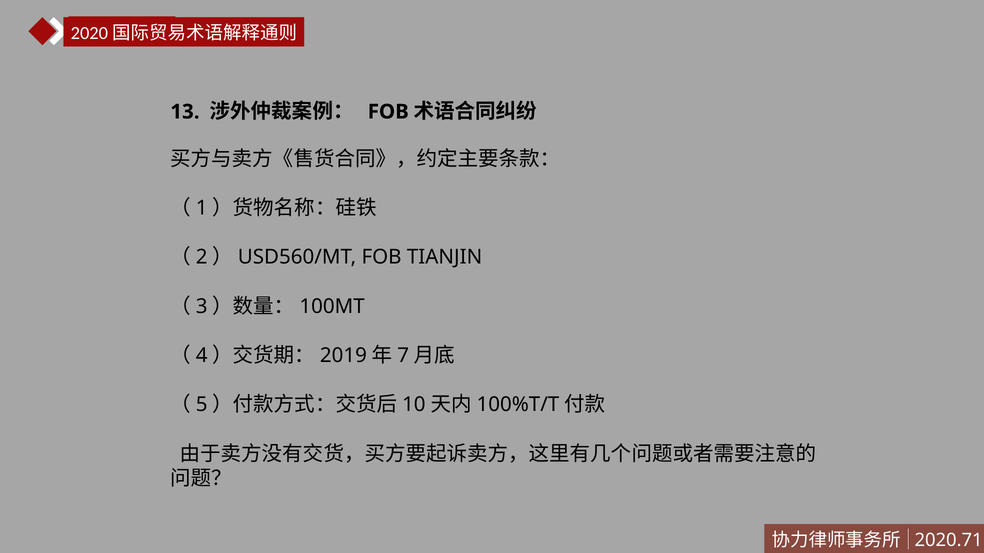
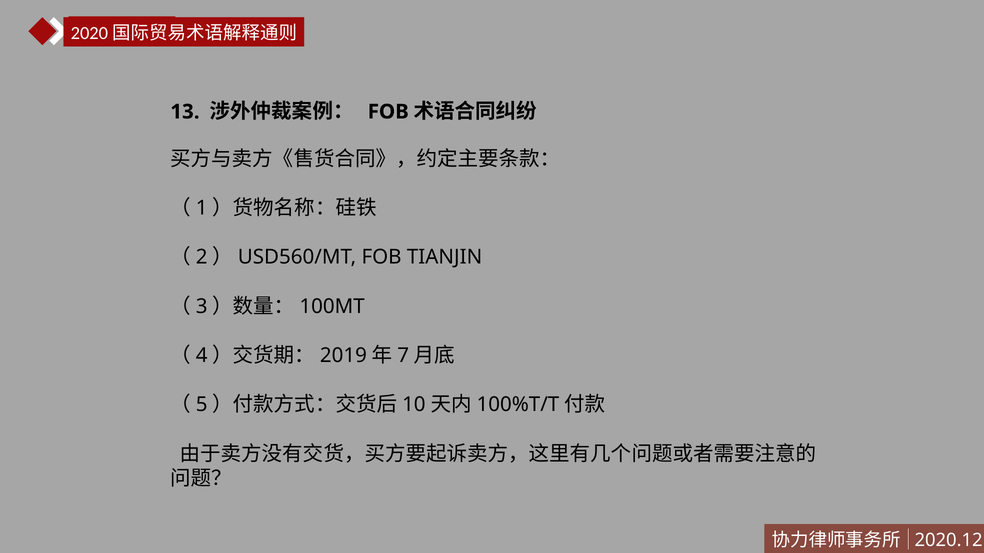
2020.71: 2020.71 -> 2020.12
